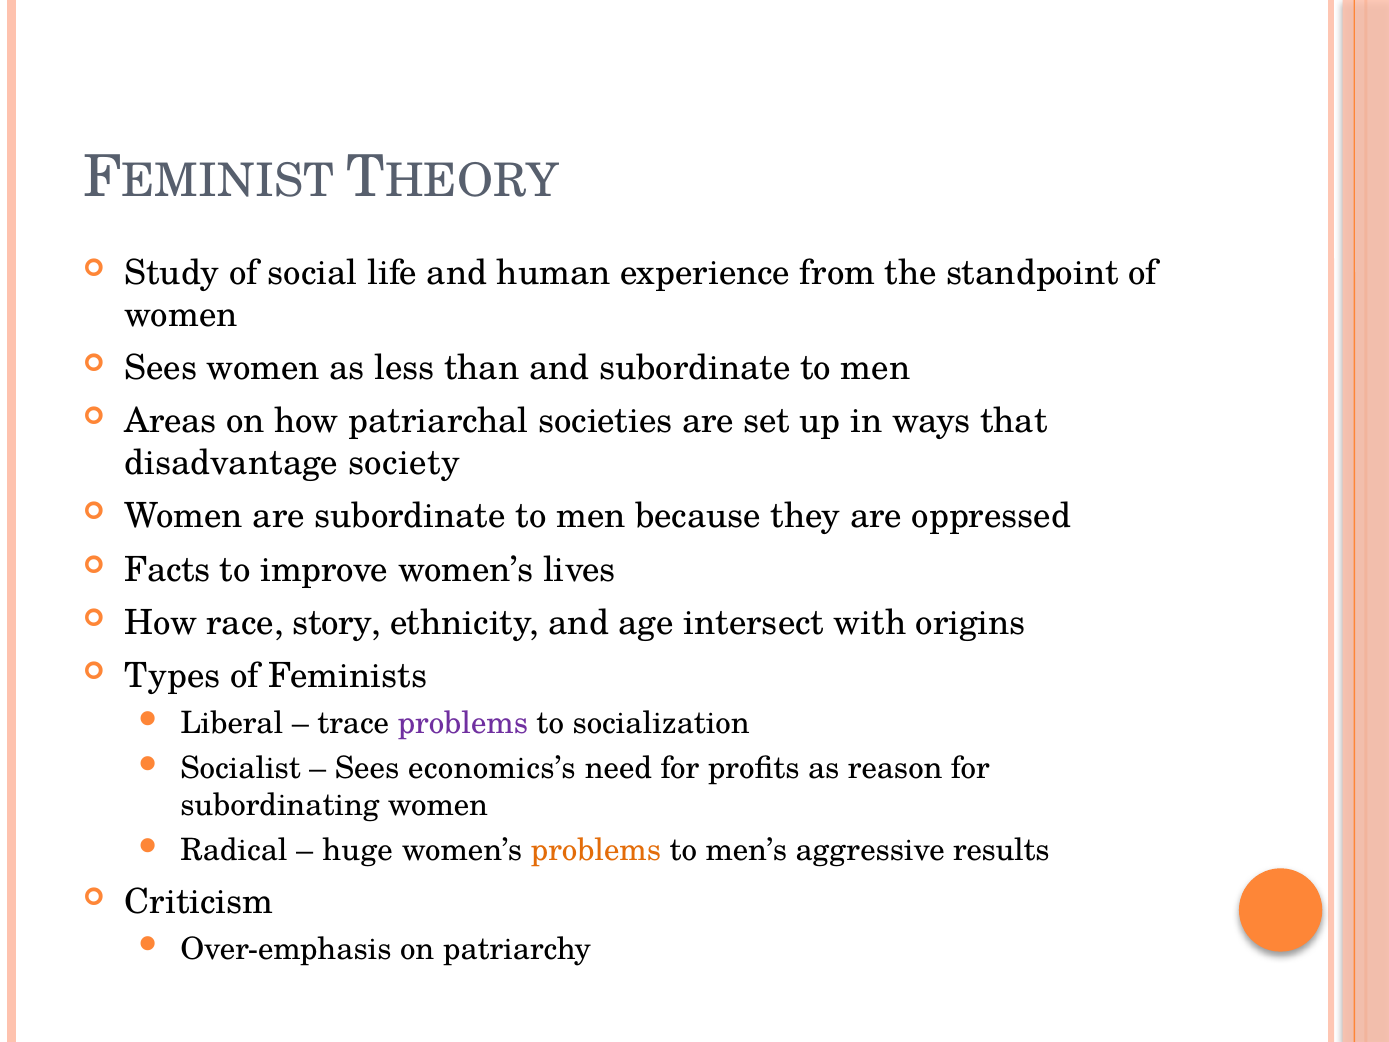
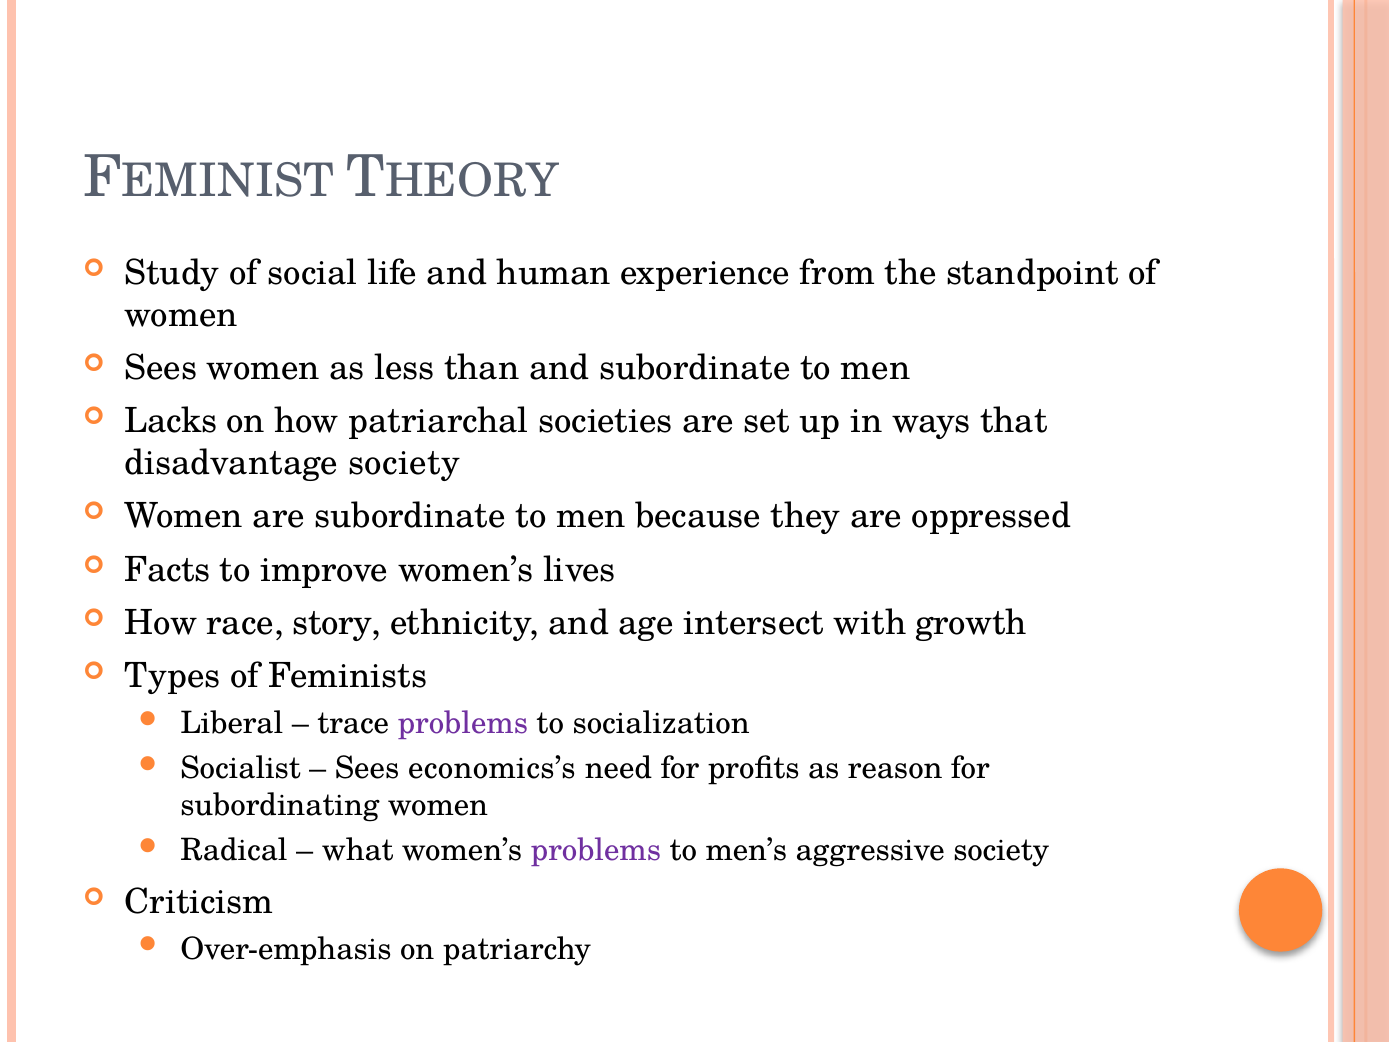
Areas: Areas -> Lacks
origins: origins -> growth
huge: huge -> what
problems at (596, 851) colour: orange -> purple
aggressive results: results -> society
